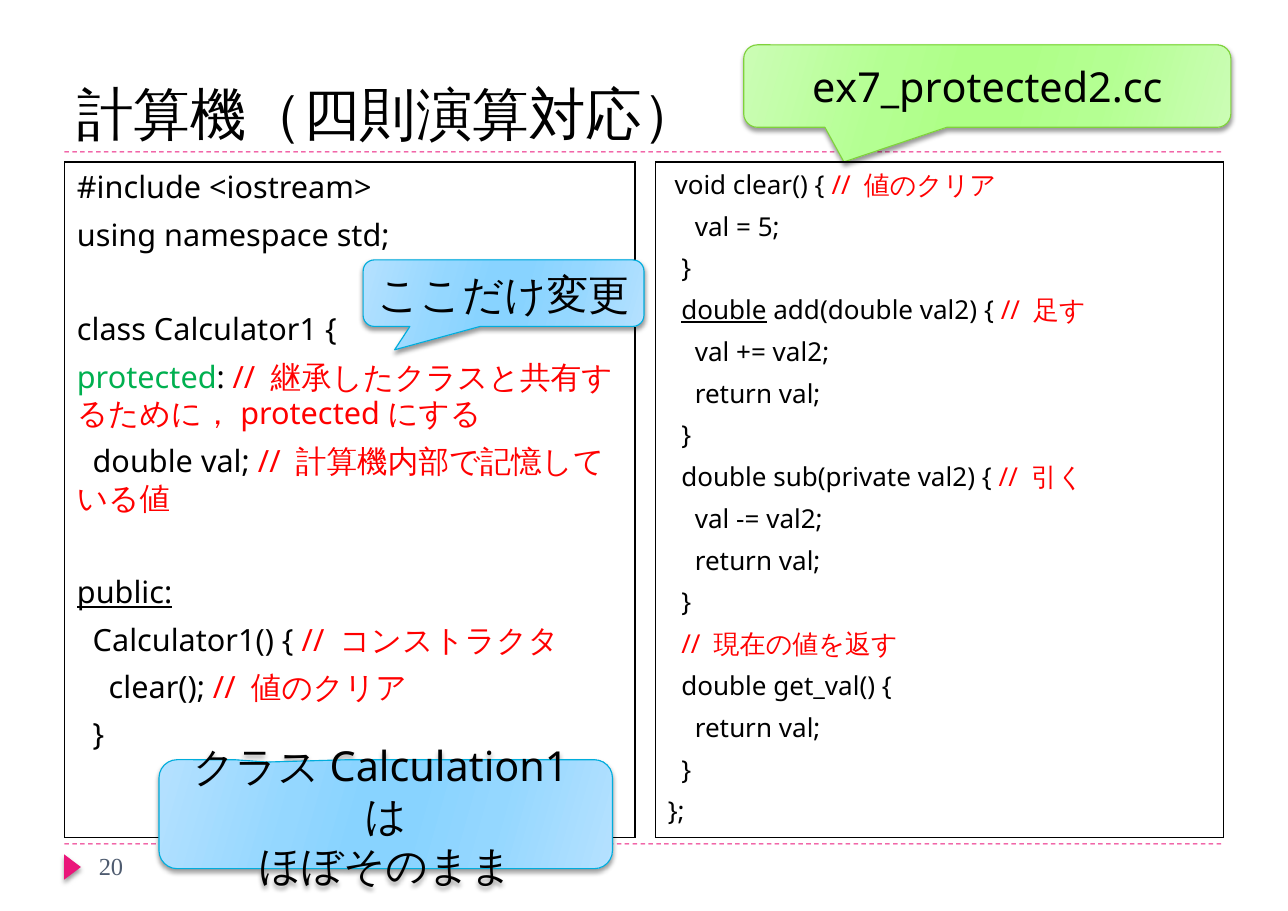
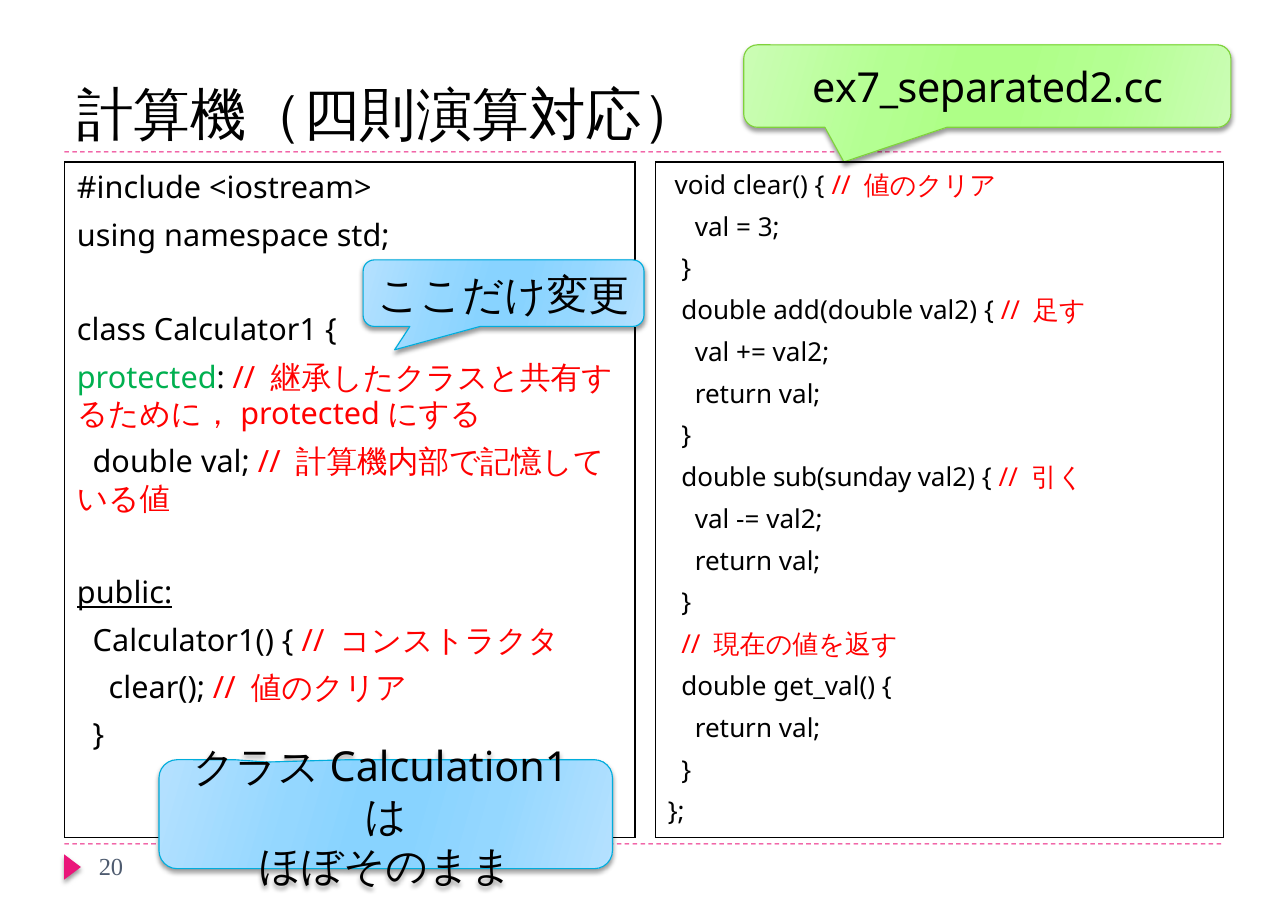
ex7_protected2.cc: ex7_protected2.cc -> ex7_separated2.cc
5: 5 -> 3
double at (724, 311) underline: present -> none
sub(private: sub(private -> sub(sunday
